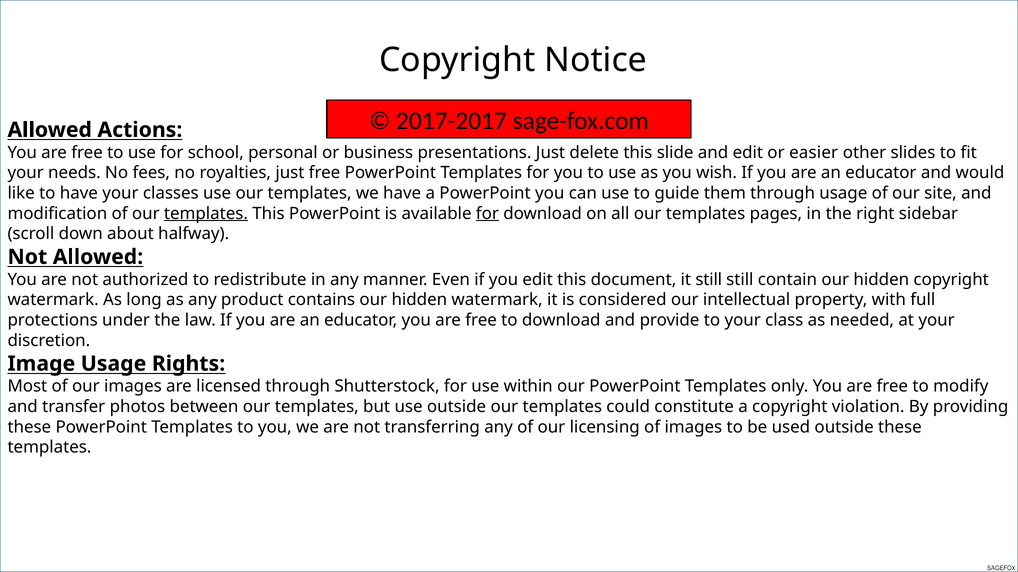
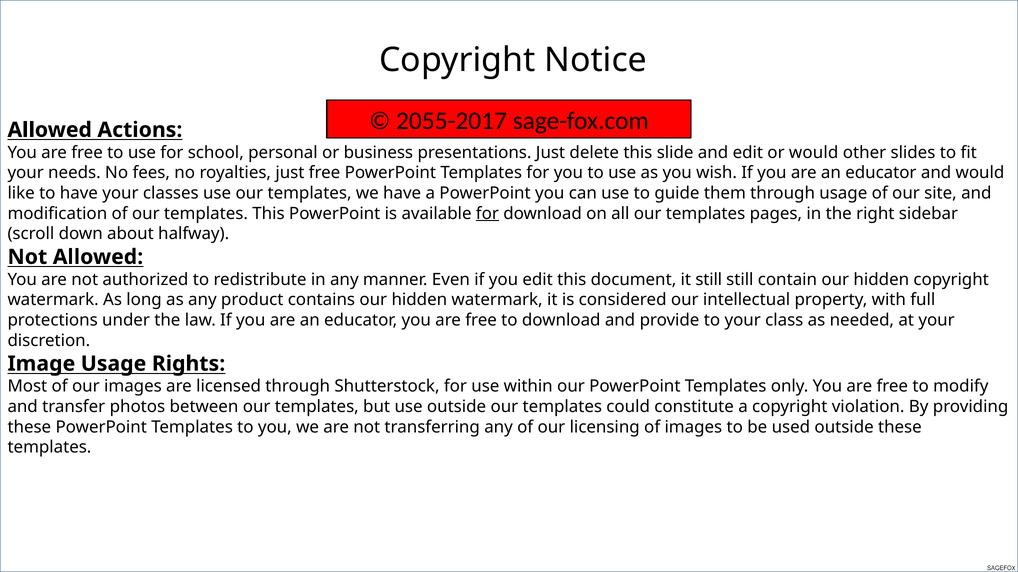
2017-2017: 2017-2017 -> 2055-2017
or easier: easier -> would
templates at (206, 214) underline: present -> none
